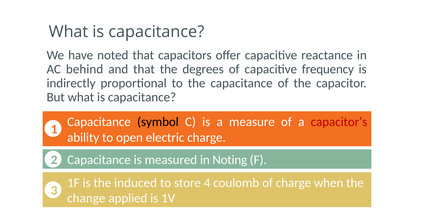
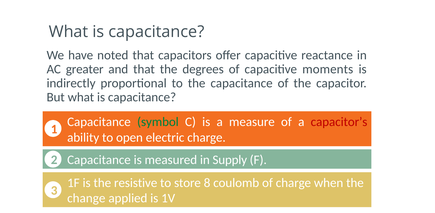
behind: behind -> greater
frequency: frequency -> moments
symbol colour: black -> green
Noting: Noting -> Supply
induced: induced -> resistive
4: 4 -> 8
